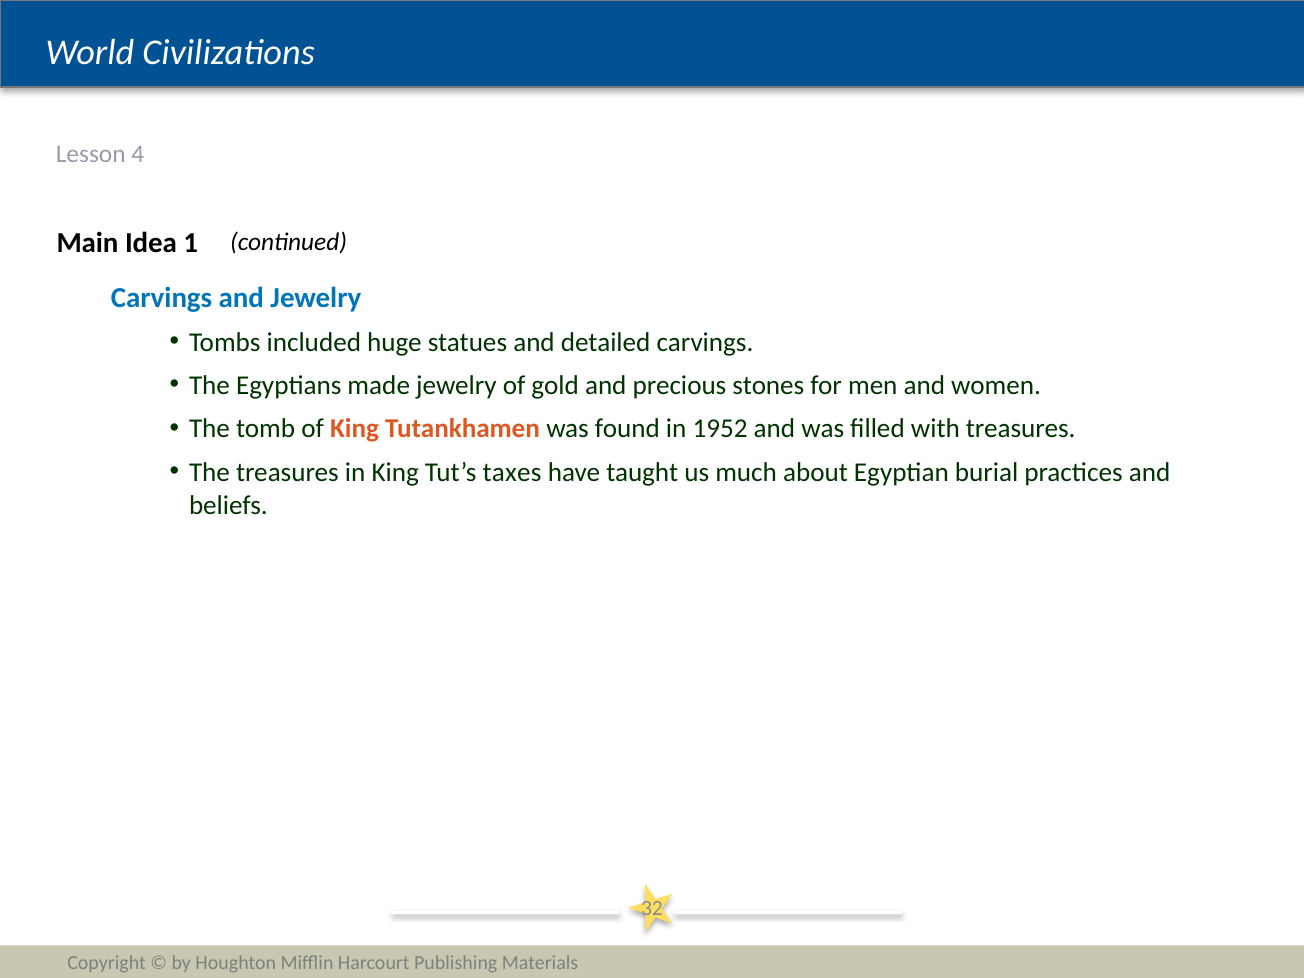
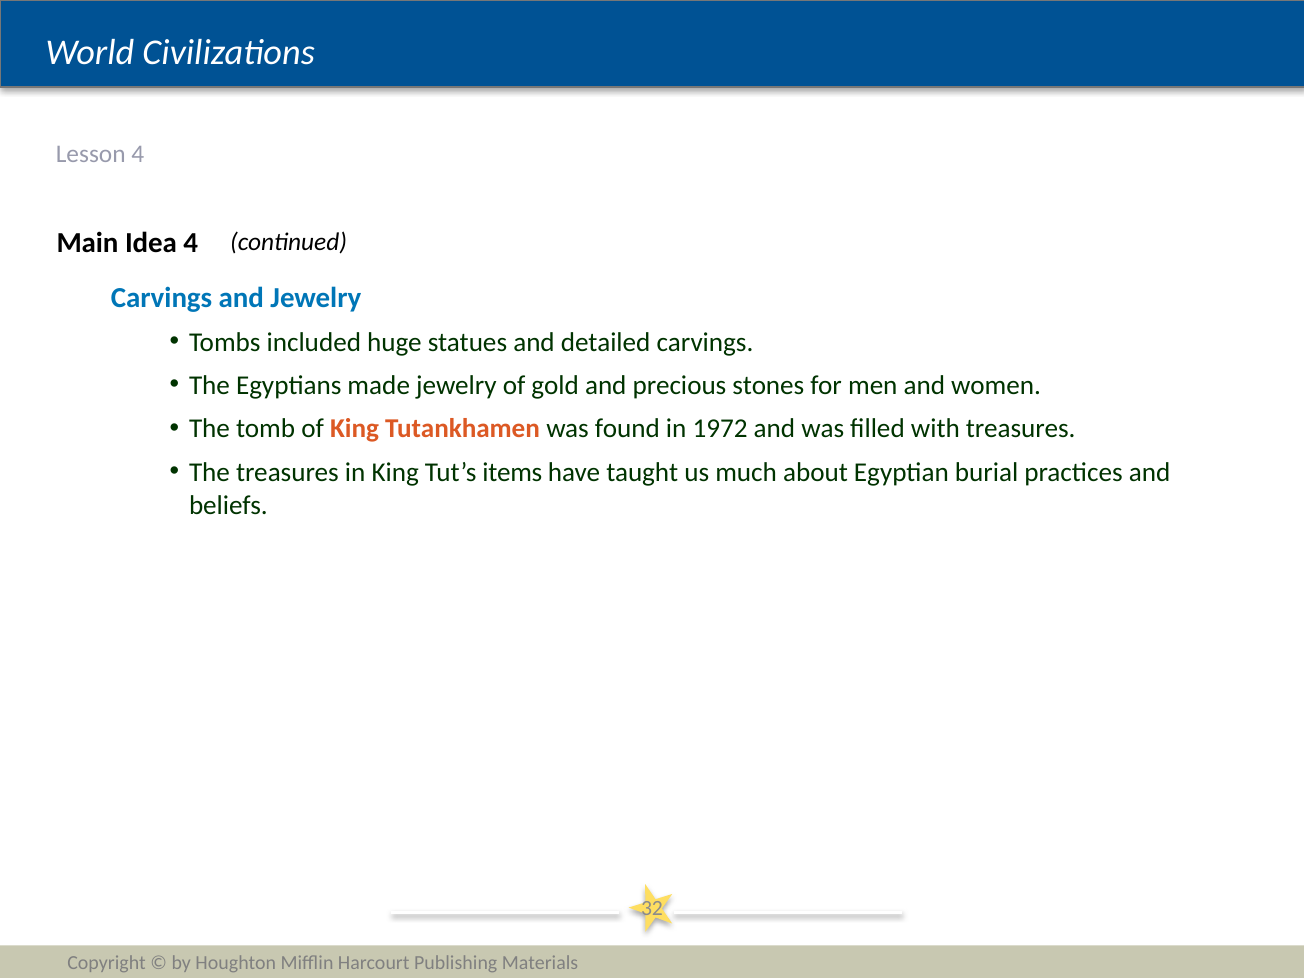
Idea 1: 1 -> 4
1952: 1952 -> 1972
taxes: taxes -> items
